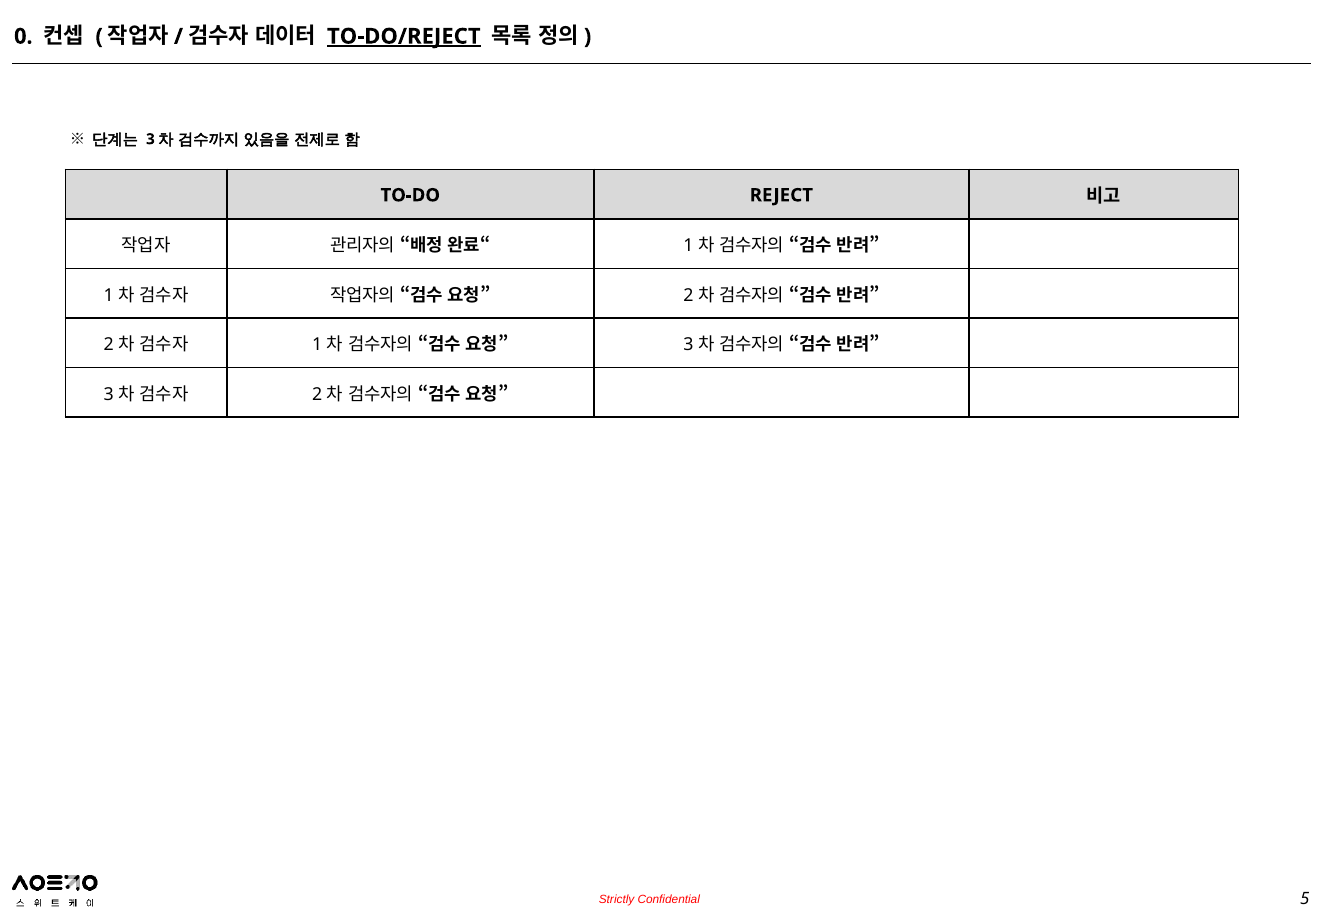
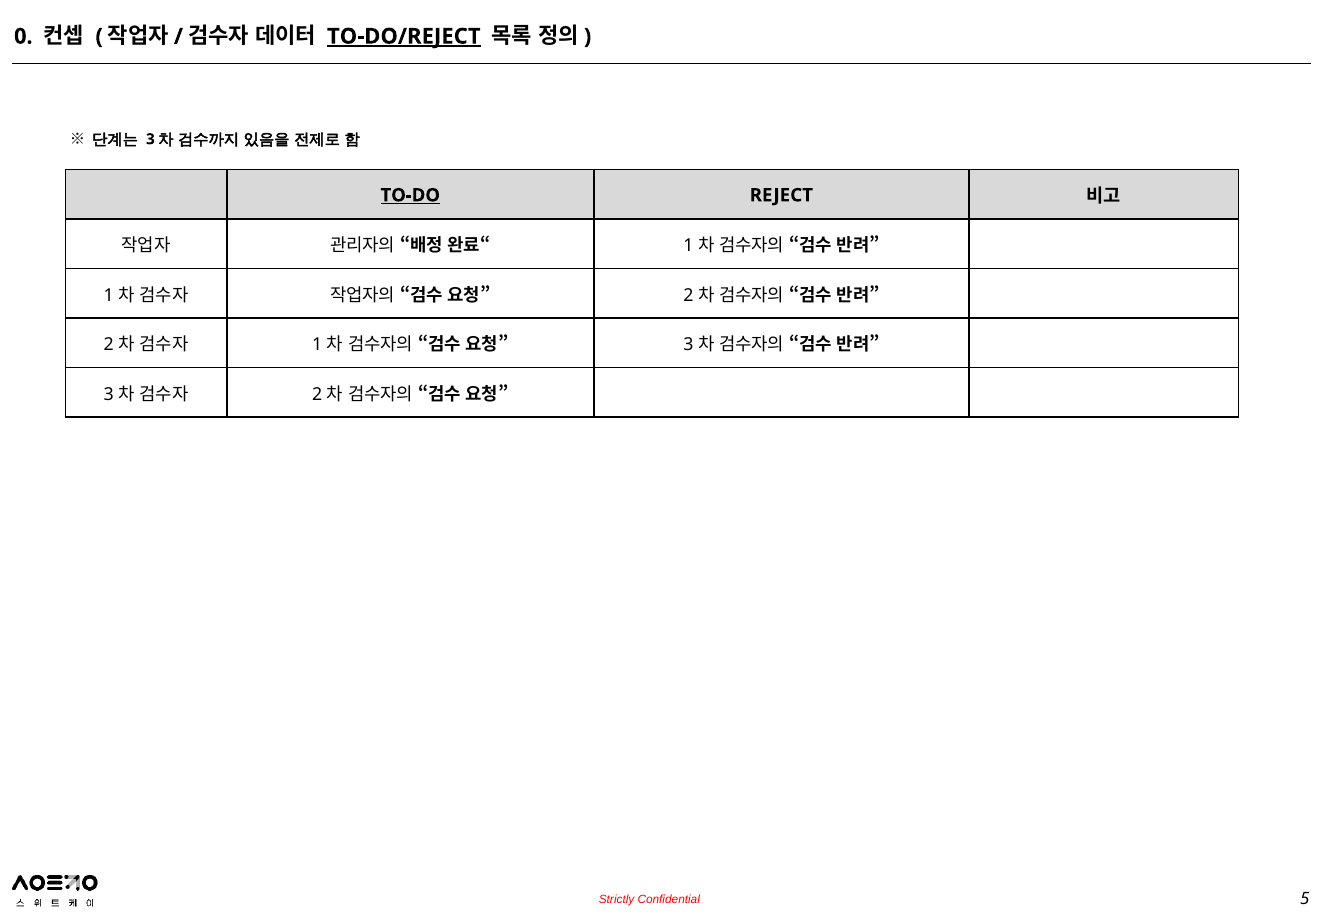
TO-DO underline: none -> present
